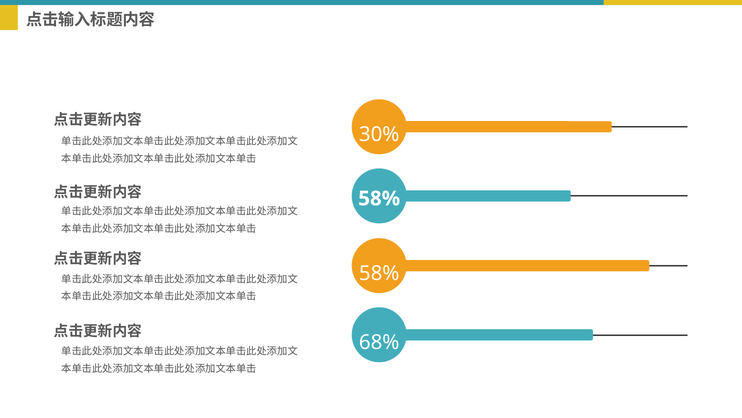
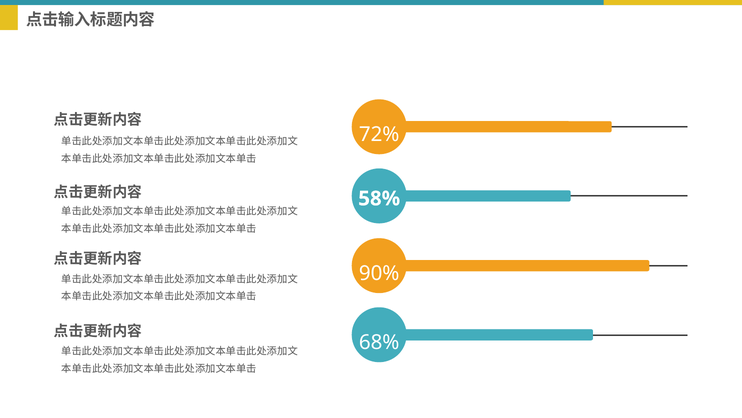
30%: 30% -> 72%
58% at (379, 273): 58% -> 90%
